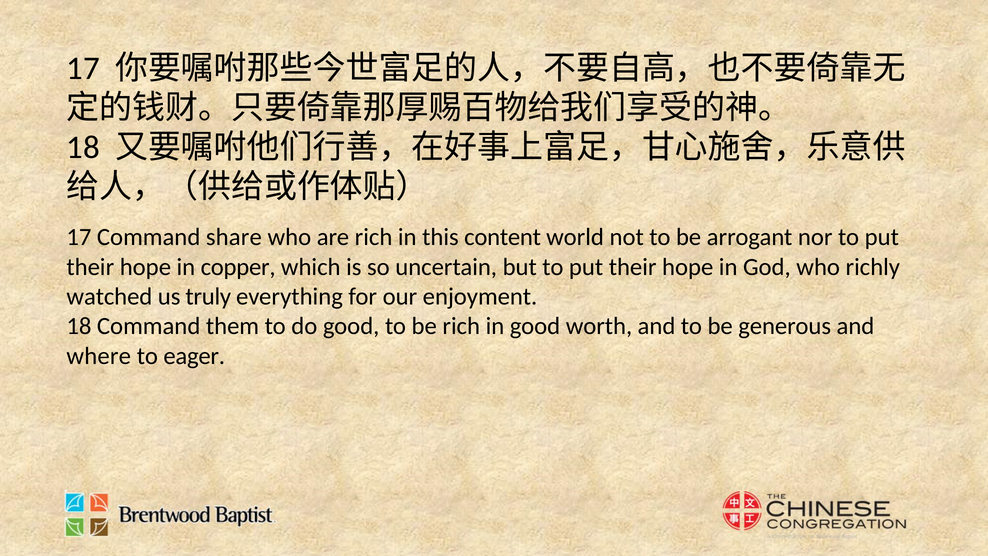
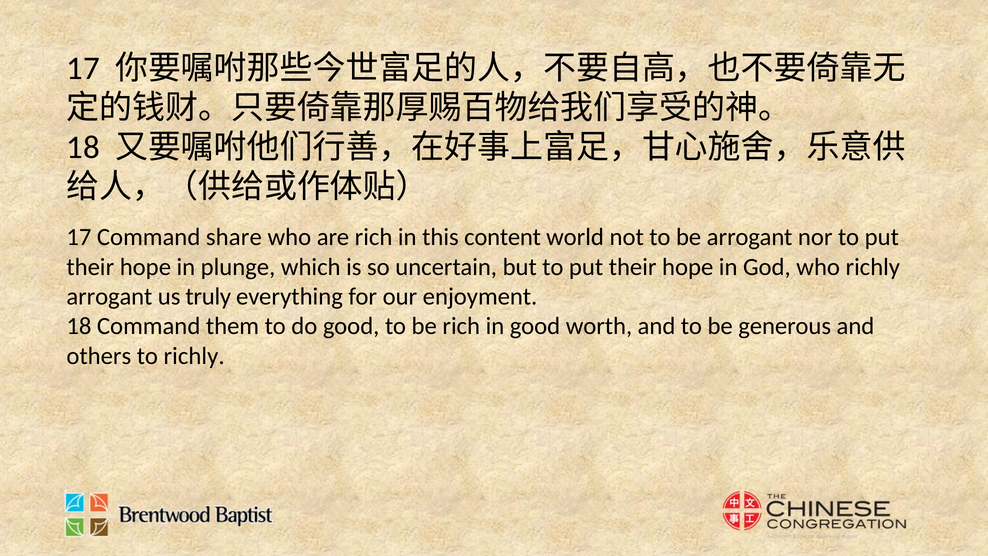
copper: copper -> plunge
watched at (109, 296): watched -> arrogant
where: where -> others
to eager: eager -> richly
